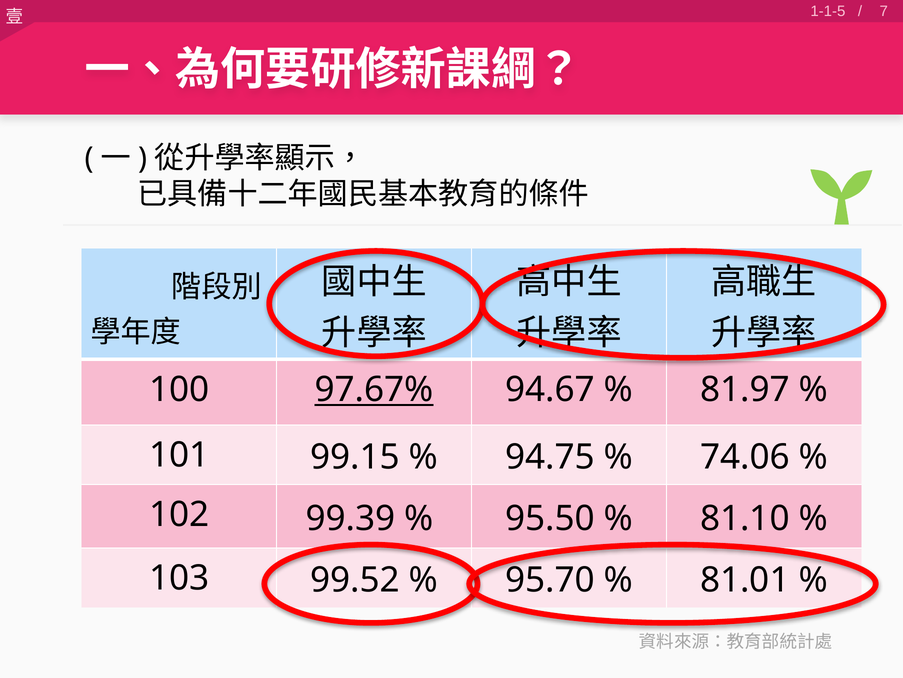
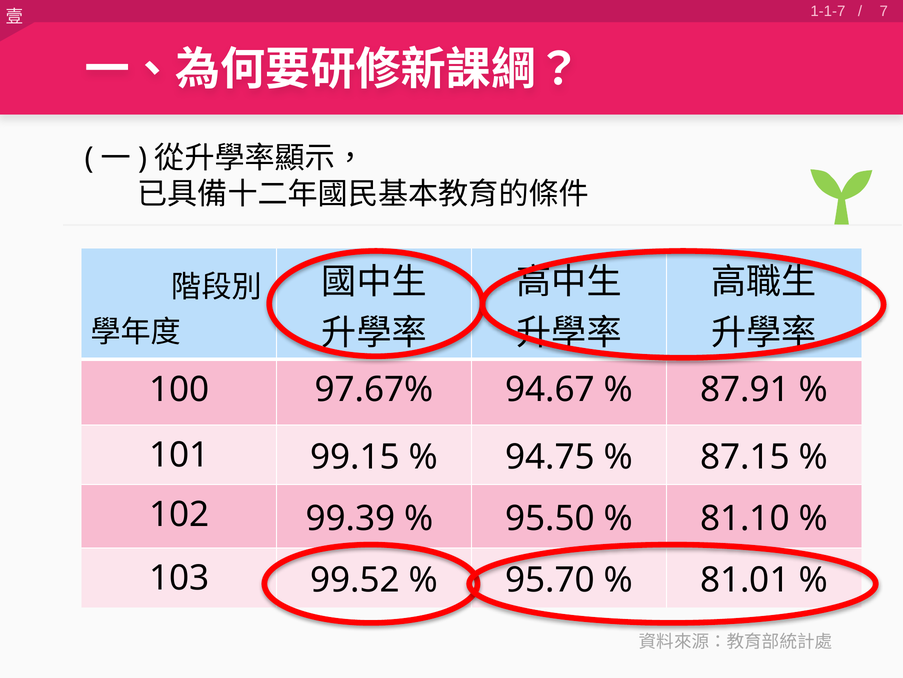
1-1-5: 1-1-5 -> 1-1-7
97.67% underline: present -> none
81.97: 81.97 -> 87.91
74.06: 74.06 -> 87.15
